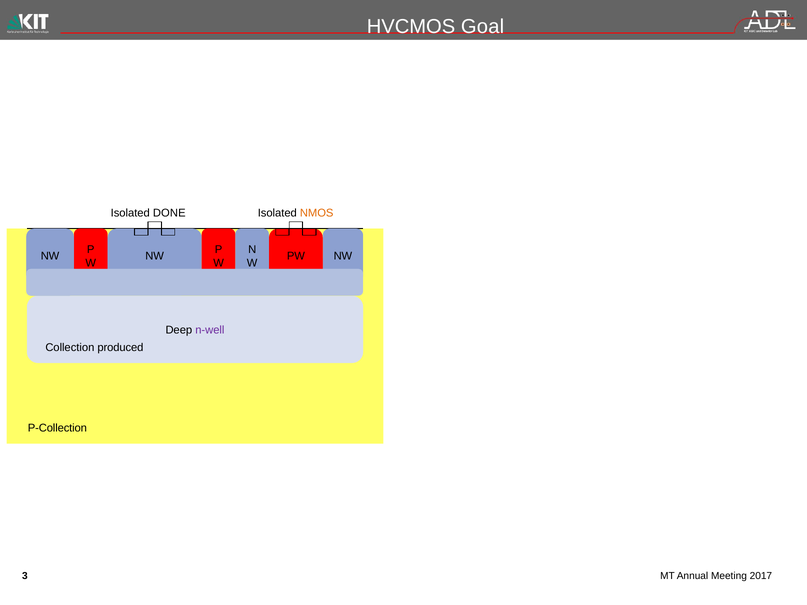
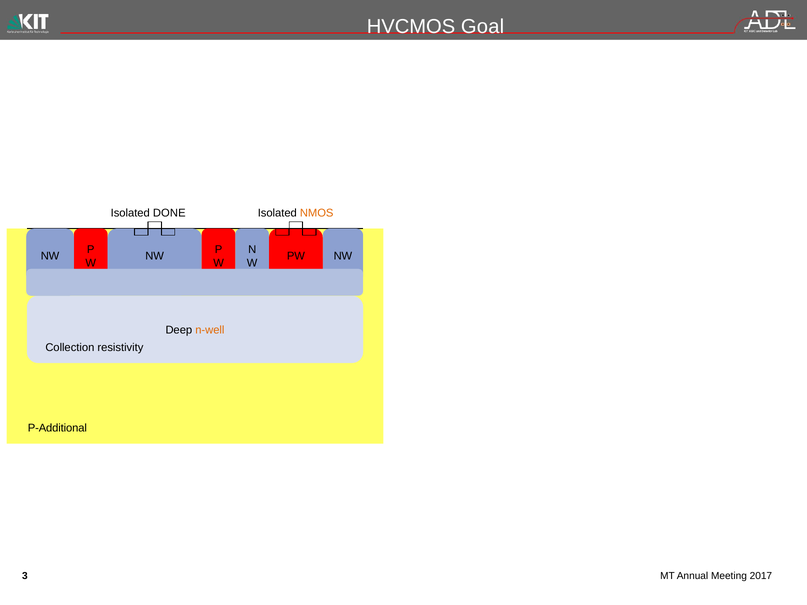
n-well colour: purple -> orange
produced: produced -> resistivity
P-Collection: P-Collection -> P-Additional
